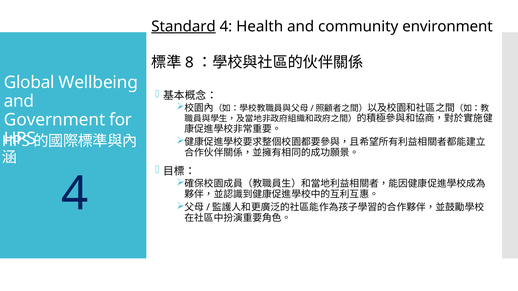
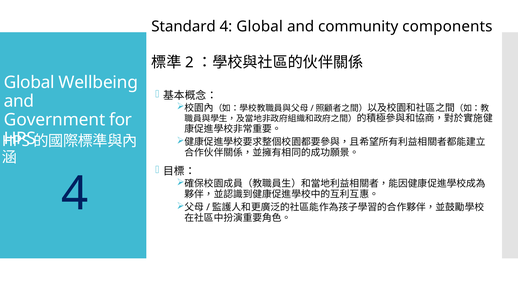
Standard underline: present -> none
4 Health: Health -> Global
environment: environment -> components
8: 8 -> 2
